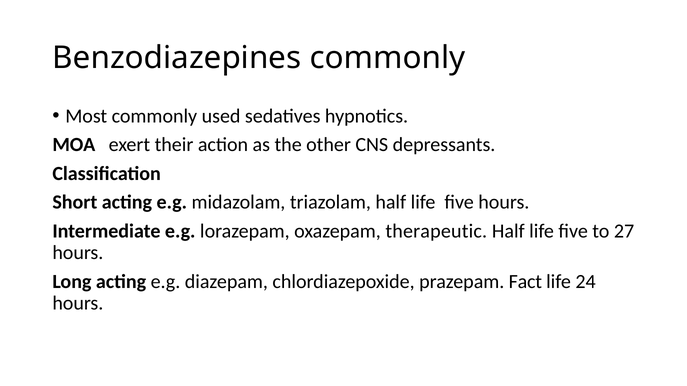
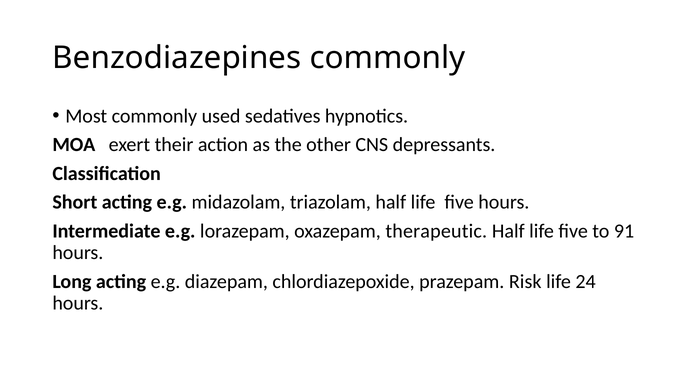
27: 27 -> 91
Fact: Fact -> Risk
